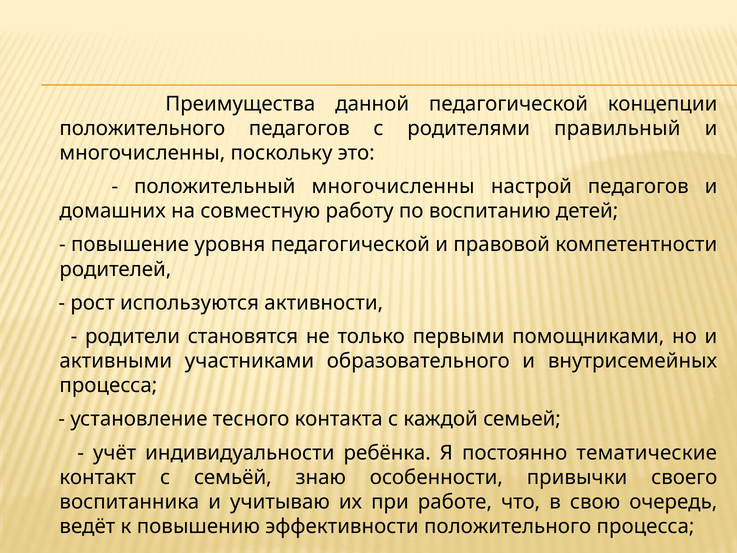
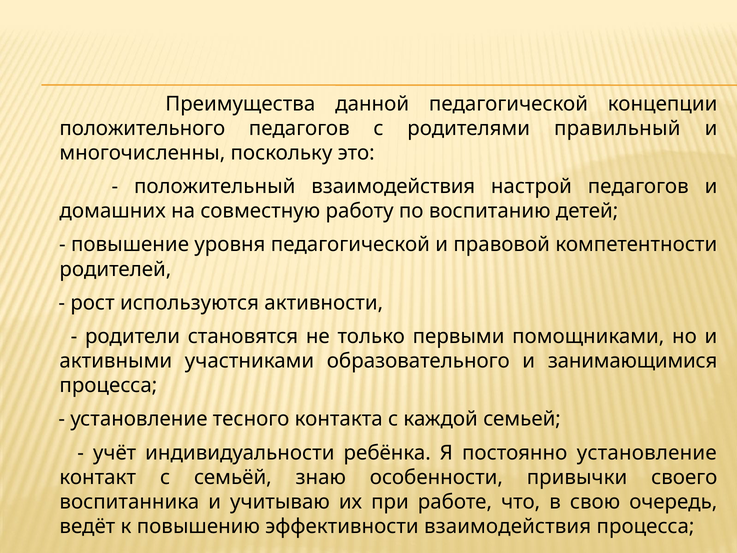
положительный многочисленны: многочисленны -> взаимодействия
внутрисемейных: внутрисемейных -> занимающимися
постоянно тематические: тематические -> установление
эффективности положительного: положительного -> взаимодействия
